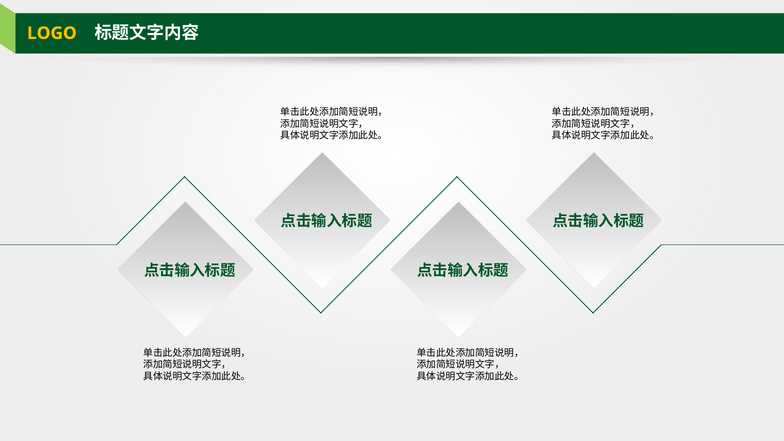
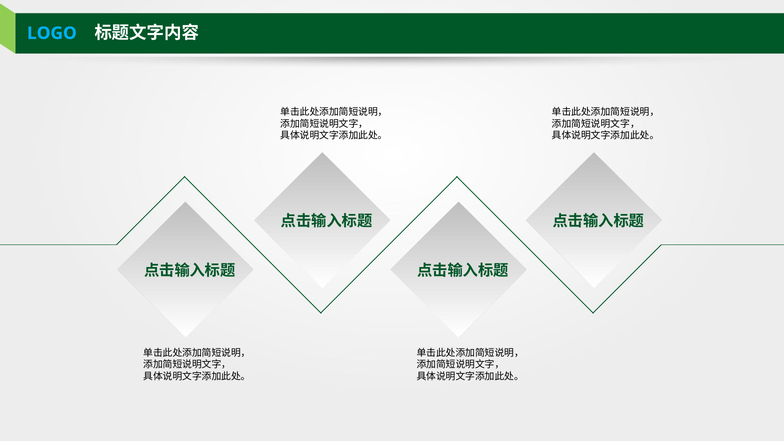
LOGO colour: yellow -> light blue
